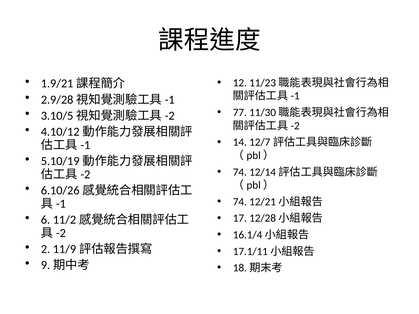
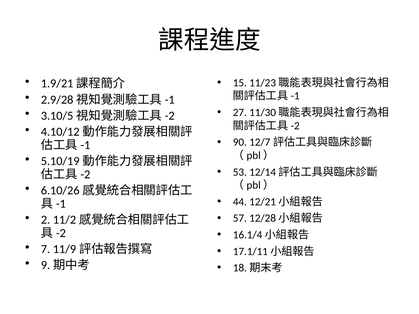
12: 12 -> 15
77: 77 -> 27
14: 14 -> 90
74 at (240, 172): 74 -> 53
74 at (240, 202): 74 -> 44
6: 6 -> 2
17: 17 -> 57
2: 2 -> 7
